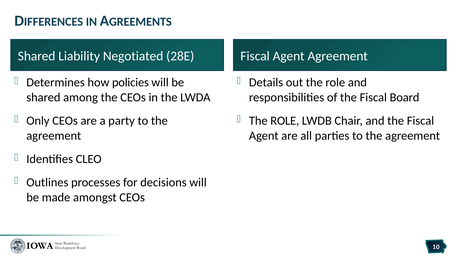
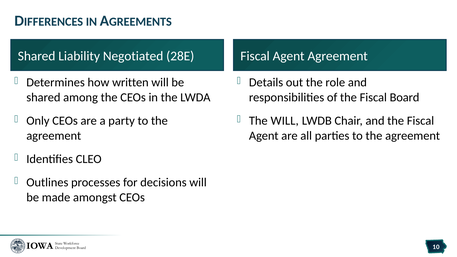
policies: policies -> written
ROLE at (285, 121): ROLE -> WILL
